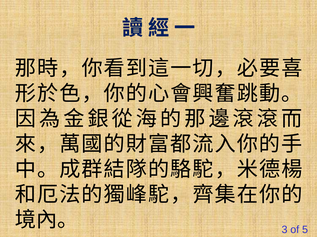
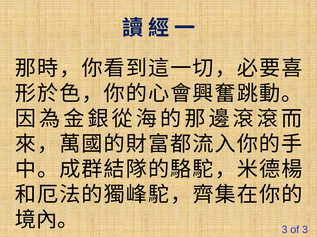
of 5: 5 -> 3
